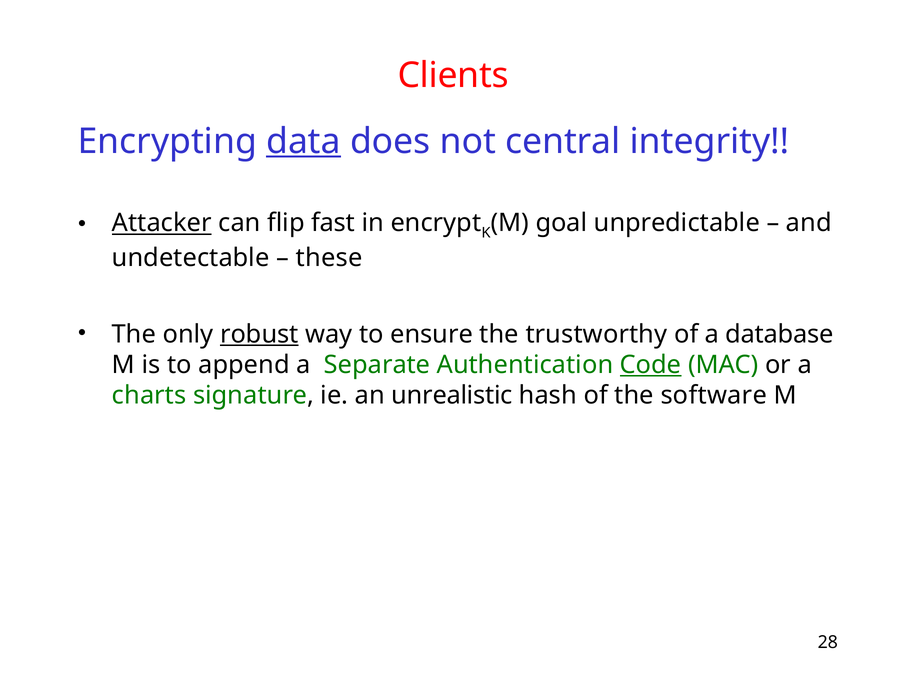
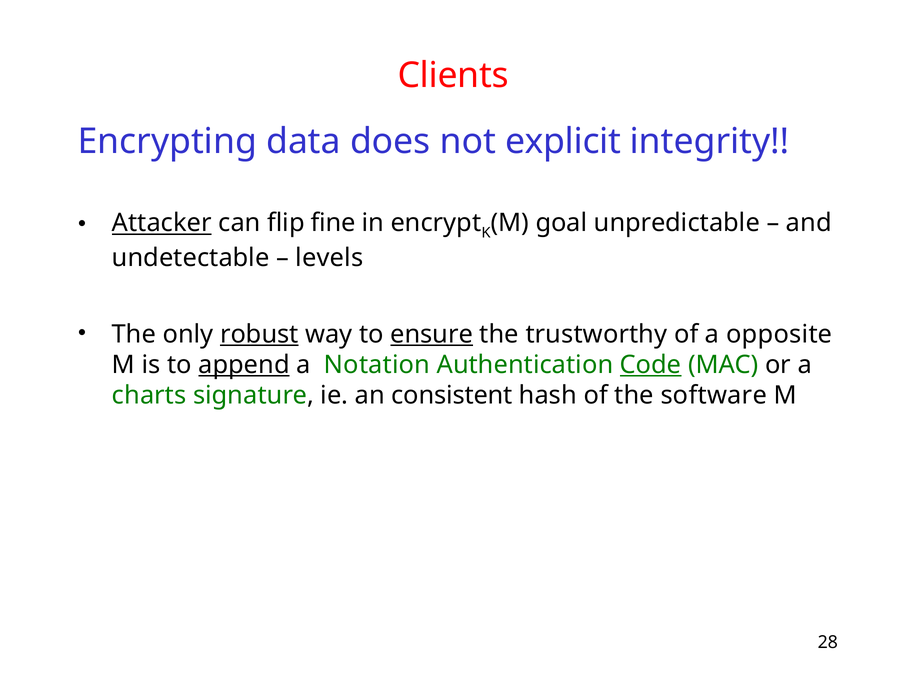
data underline: present -> none
central: central -> explicit
fast: fast -> fine
these: these -> levels
ensure underline: none -> present
database: database -> opposite
append underline: none -> present
Separate: Separate -> Notation
unrealistic: unrealistic -> consistent
